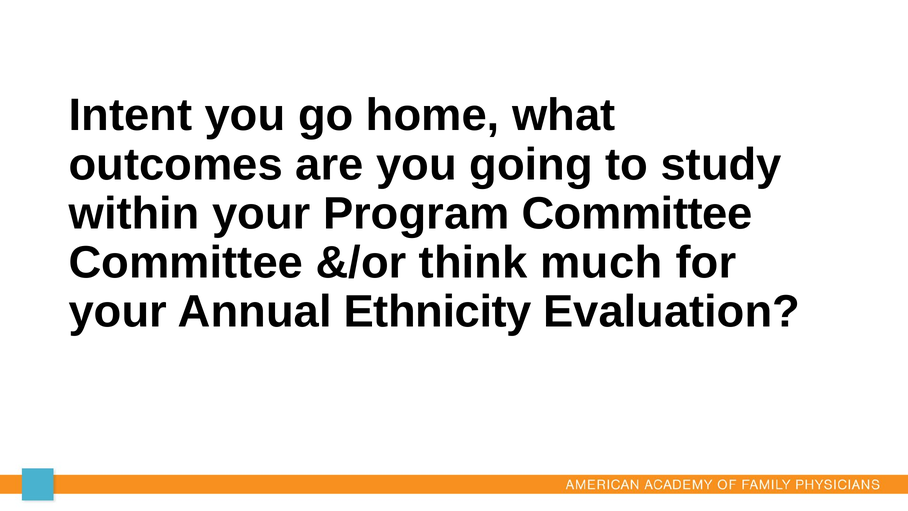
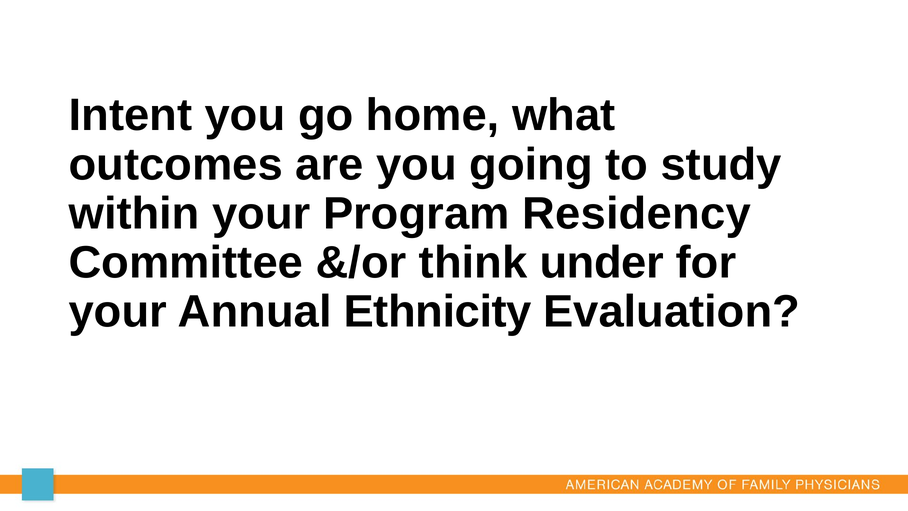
Program Committee: Committee -> Residency
much: much -> under
